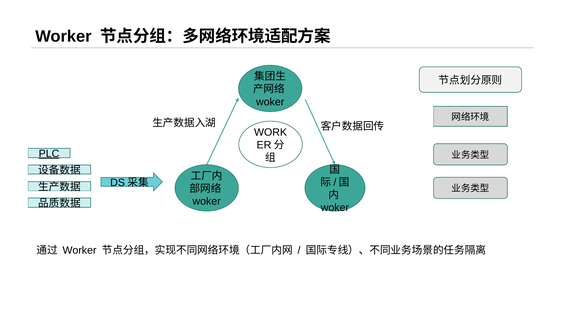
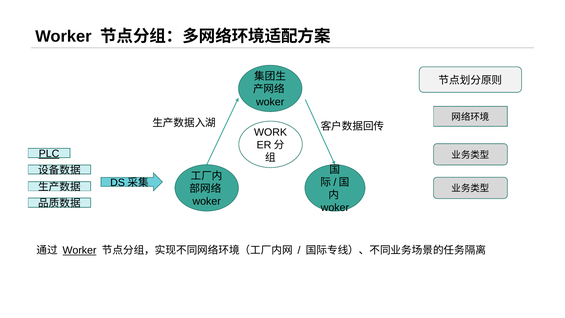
Worker at (80, 250) underline: none -> present
